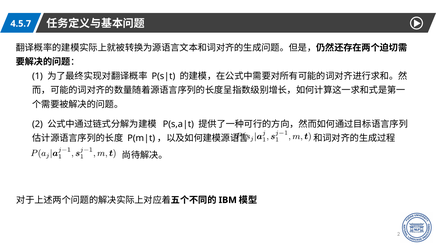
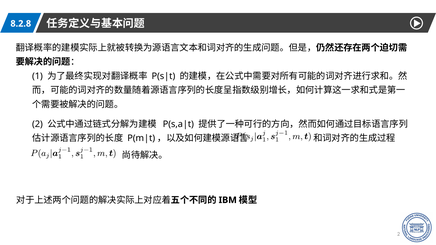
4.5.7: 4.5.7 -> 8.2.8
